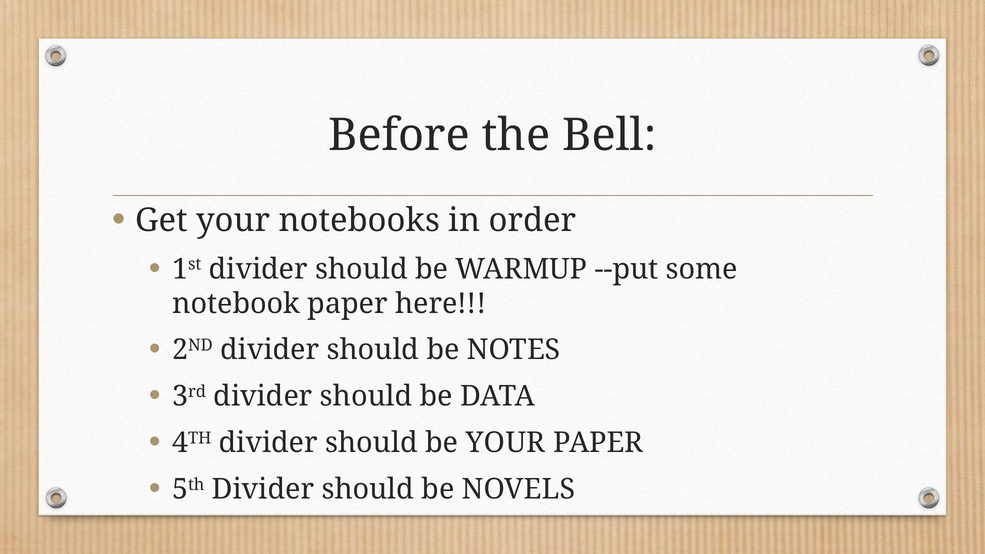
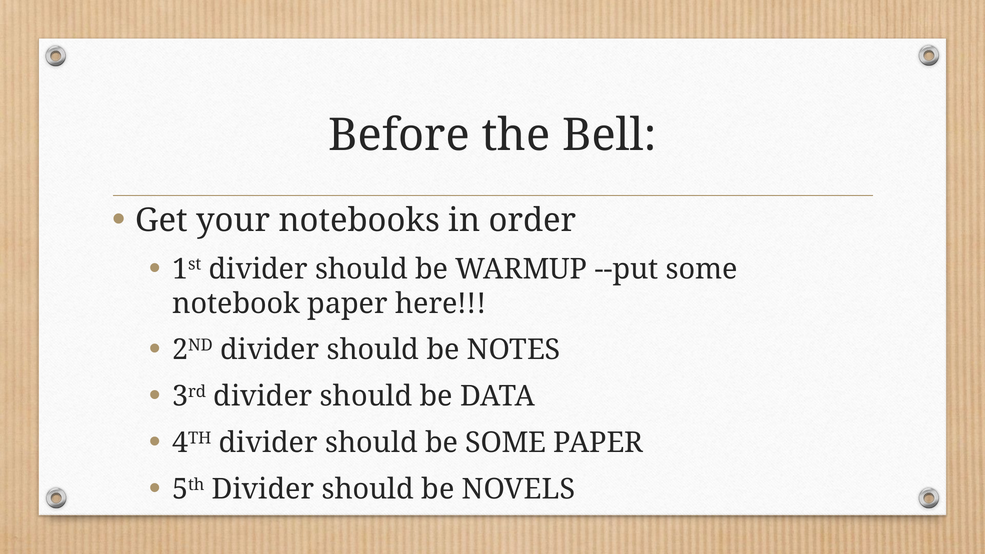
be YOUR: YOUR -> SOME
